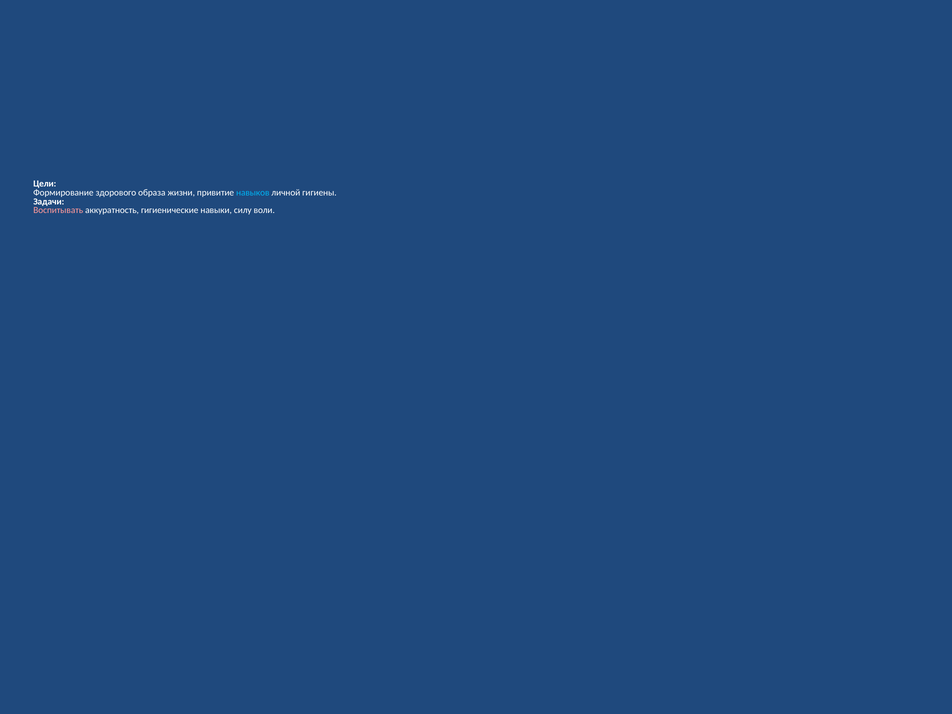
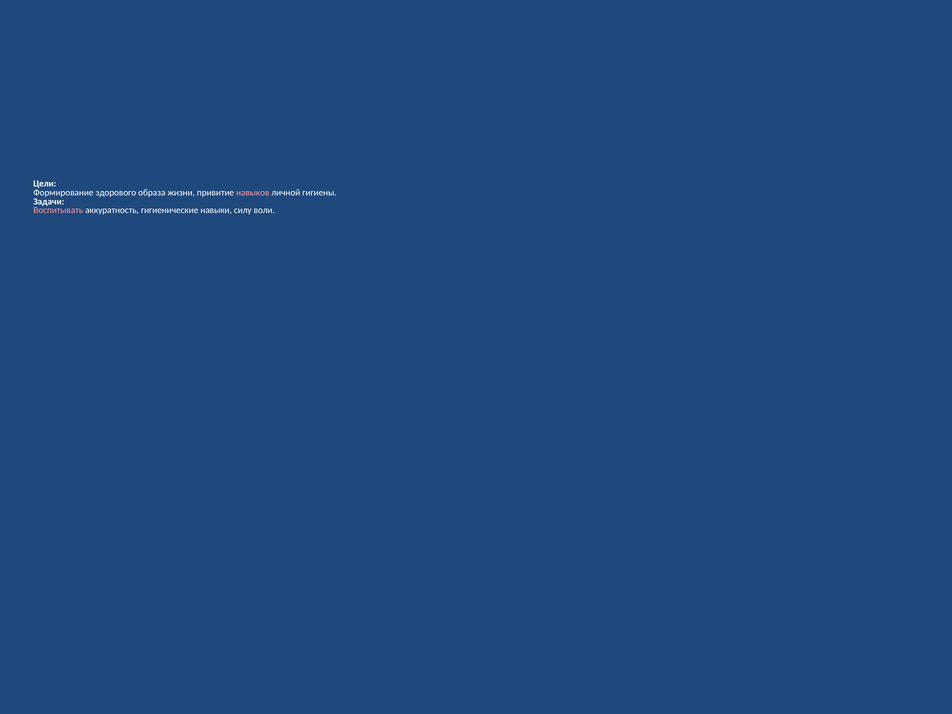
навыков colour: light blue -> pink
